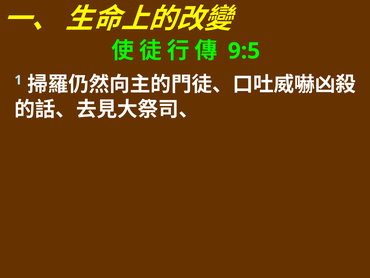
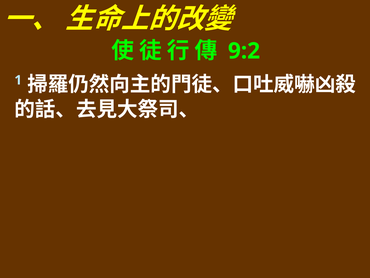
9:5: 9:5 -> 9:2
